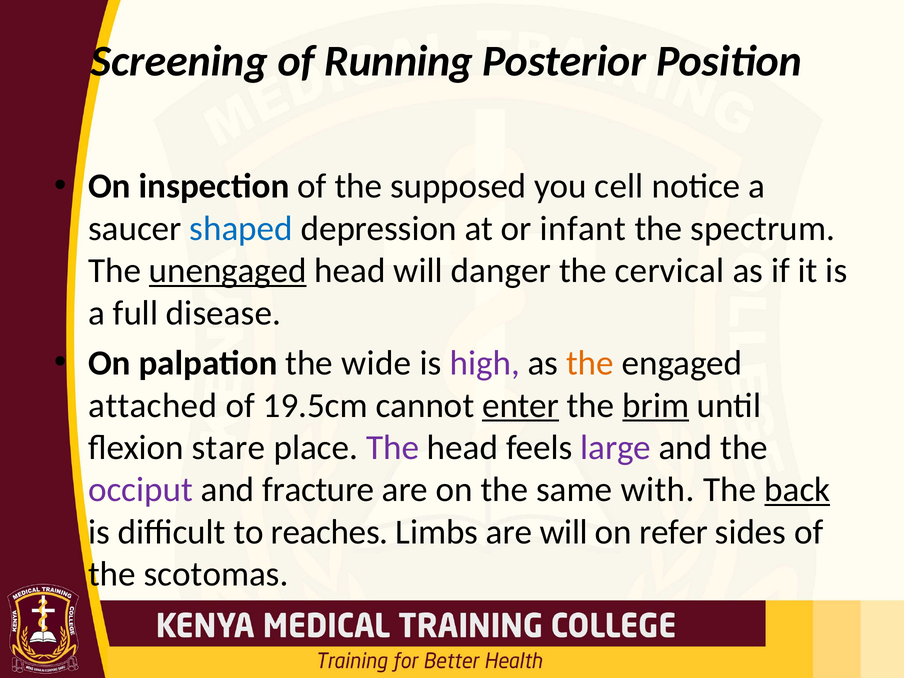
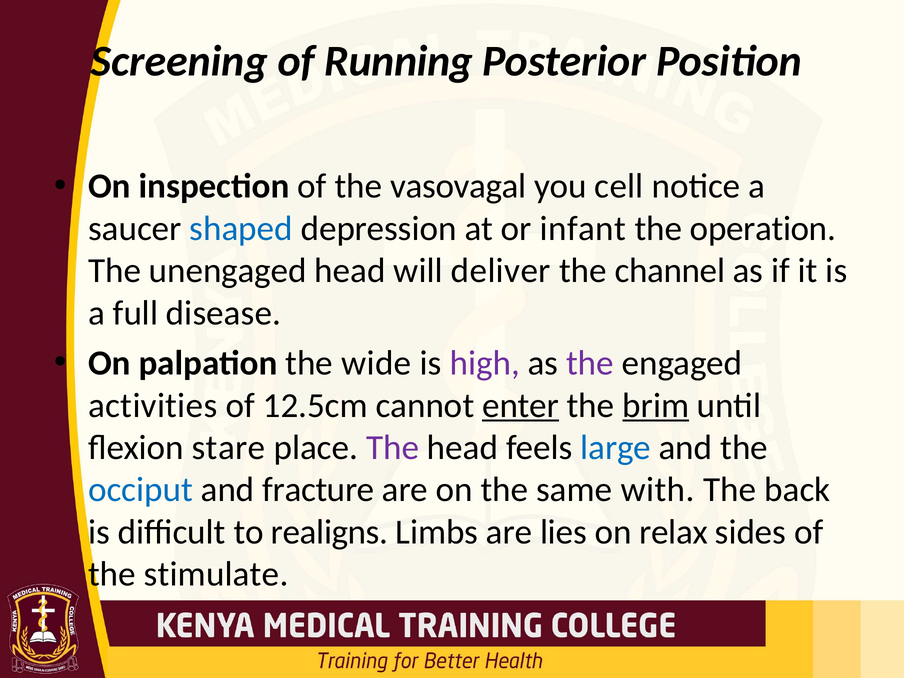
supposed: supposed -> vasovagal
spectrum: spectrum -> operation
unengaged underline: present -> none
danger: danger -> deliver
cervical: cervical -> channel
the at (590, 363) colour: orange -> purple
attached: attached -> activities
19.5cm: 19.5cm -> 12.5cm
large colour: purple -> blue
occiput colour: purple -> blue
back underline: present -> none
reaches: reaches -> realigns
are will: will -> lies
refer: refer -> relax
scotomas: scotomas -> stimulate
